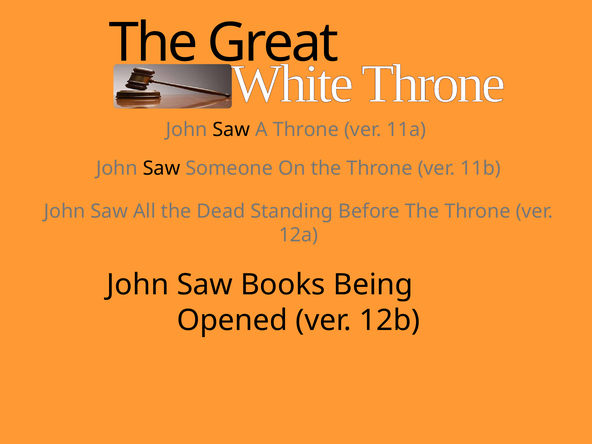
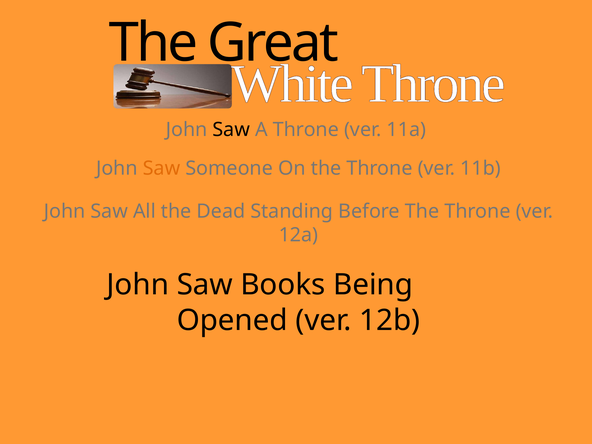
Saw at (162, 168) colour: black -> orange
